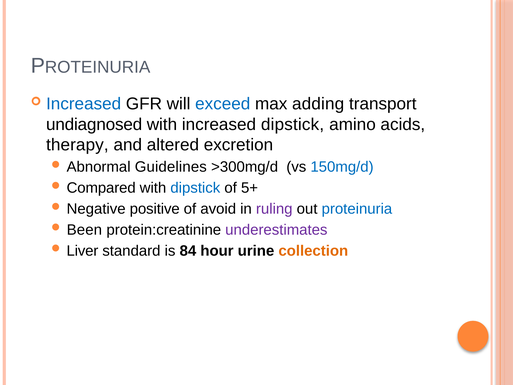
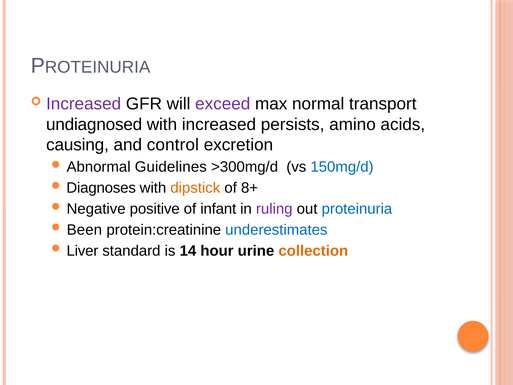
Increased at (84, 104) colour: blue -> purple
exceed colour: blue -> purple
adding: adding -> normal
increased dipstick: dipstick -> persists
therapy: therapy -> causing
altered: altered -> control
Compared: Compared -> Diagnoses
dipstick at (195, 188) colour: blue -> orange
5+: 5+ -> 8+
avoid: avoid -> infant
underestimates colour: purple -> blue
84: 84 -> 14
